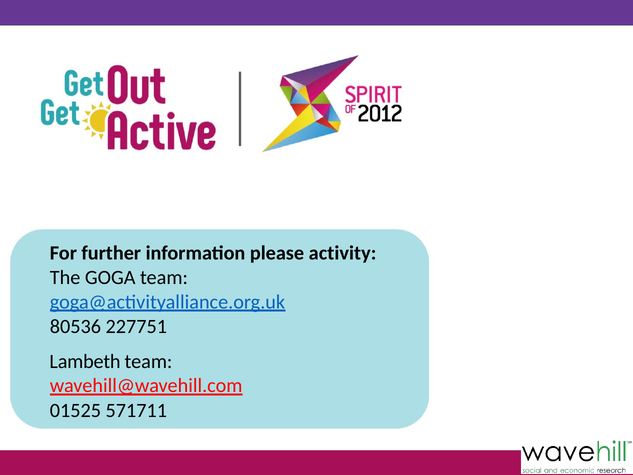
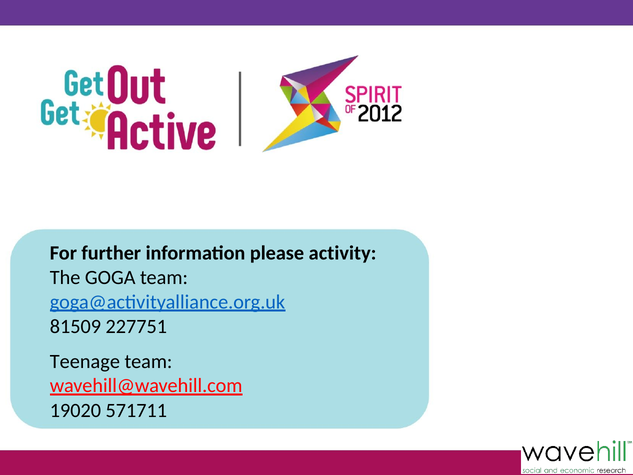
80536: 80536 -> 81509
Lambeth: Lambeth -> Teenage
01525: 01525 -> 19020
